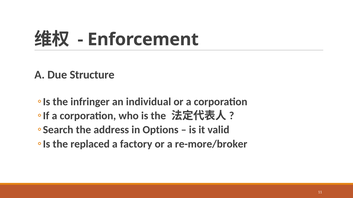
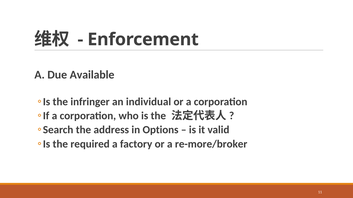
Structure: Structure -> Available
replaced: replaced -> required
